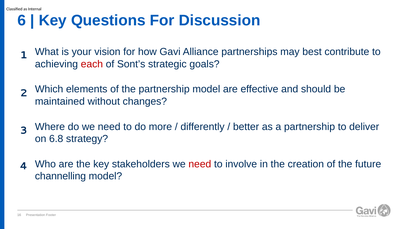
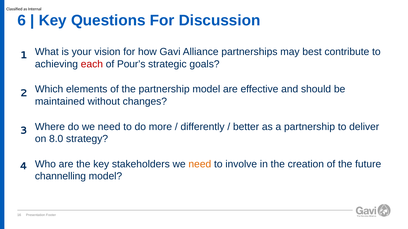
Sont’s: Sont’s -> Pour’s
6.8: 6.8 -> 8.0
need at (200, 164) colour: red -> orange
